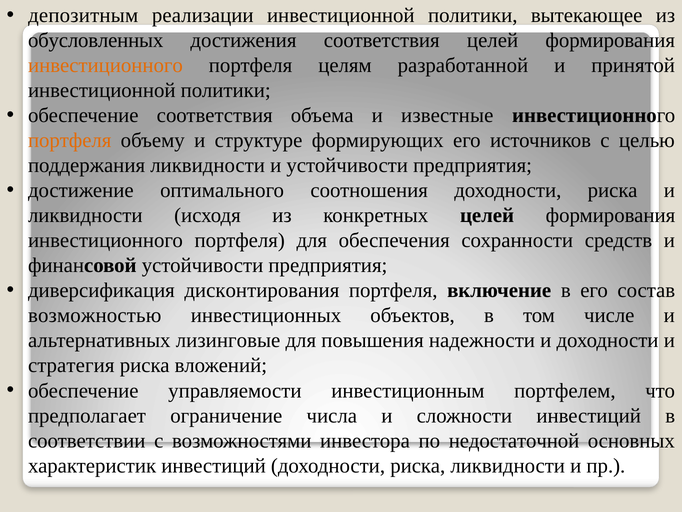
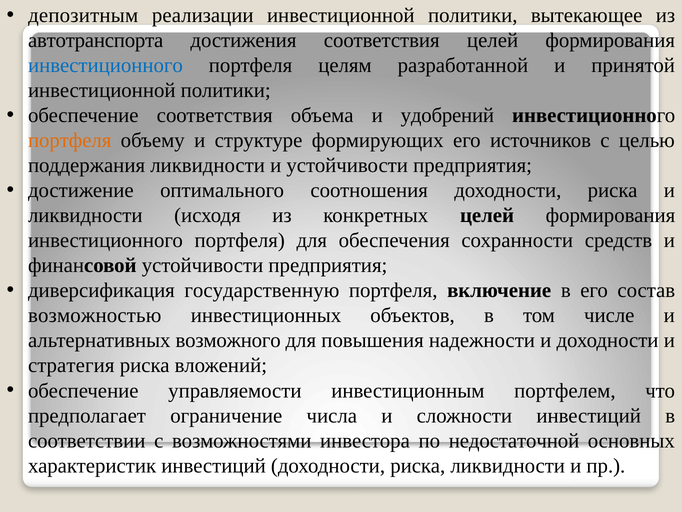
обусловленных: обусловленных -> автотранспорта
инвестиционного at (105, 65) colour: orange -> blue
известные: известные -> удобрений
дисконтирования: дисконтирования -> государственную
лизинговые: лизинговые -> возможного
